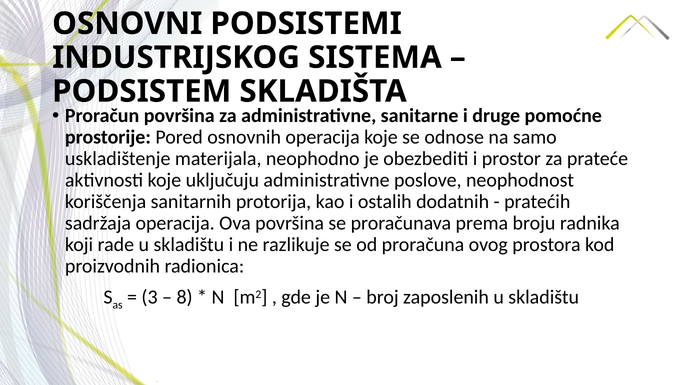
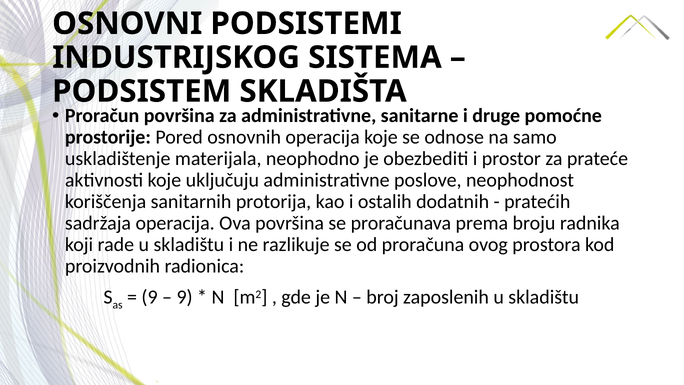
3 at (150, 297): 3 -> 9
8 at (185, 297): 8 -> 9
